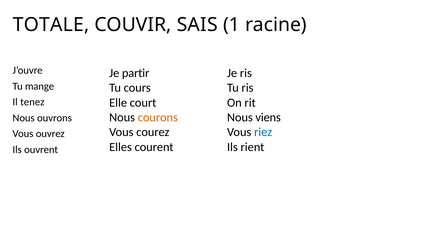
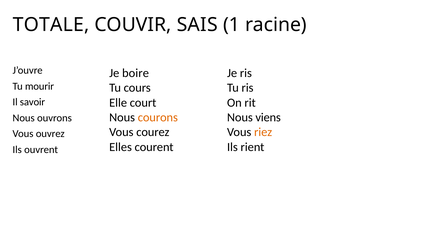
partir: partir -> boire
mange: mange -> mourir
tenez: tenez -> savoir
riez colour: blue -> orange
